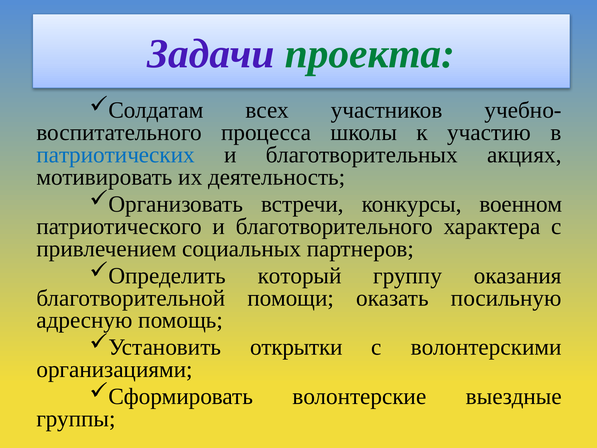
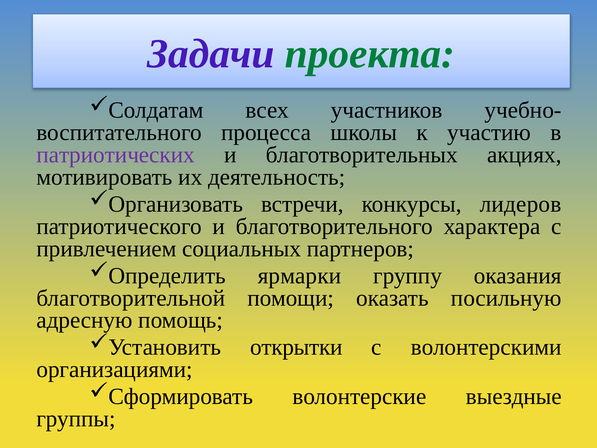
патриотических colour: blue -> purple
военном: военном -> лидеров
который: который -> ярмарки
